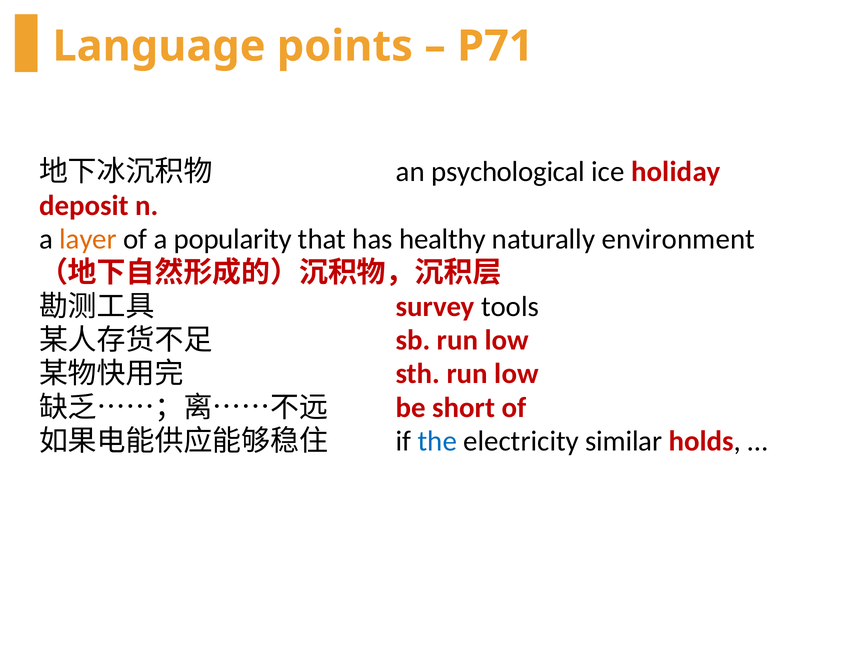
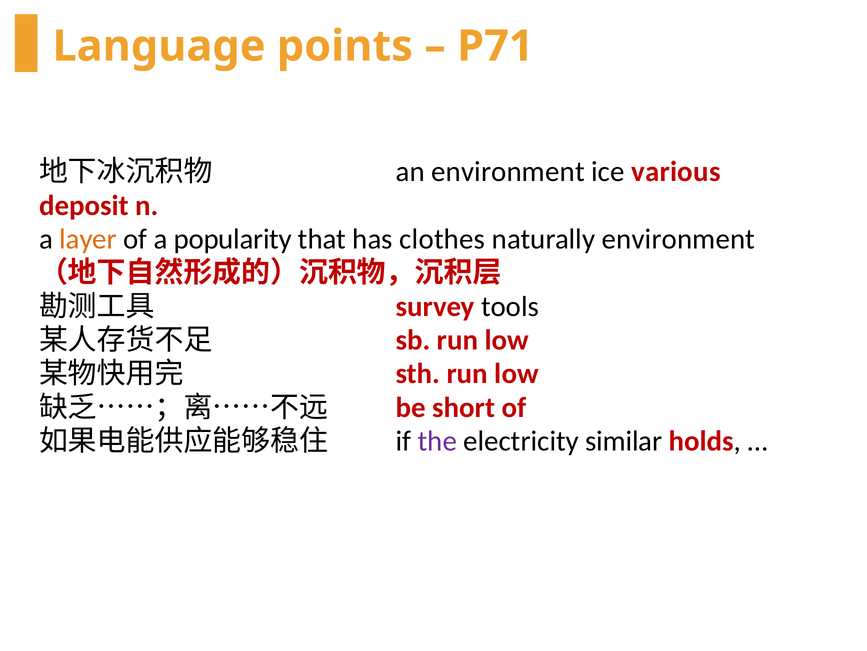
an psychological: psychological -> environment
holiday: holiday -> various
healthy: healthy -> clothes
the colour: blue -> purple
